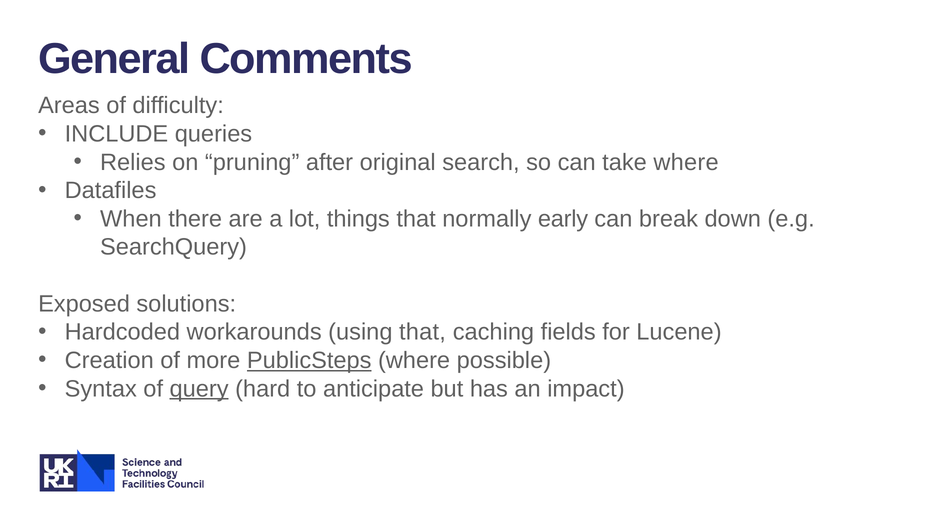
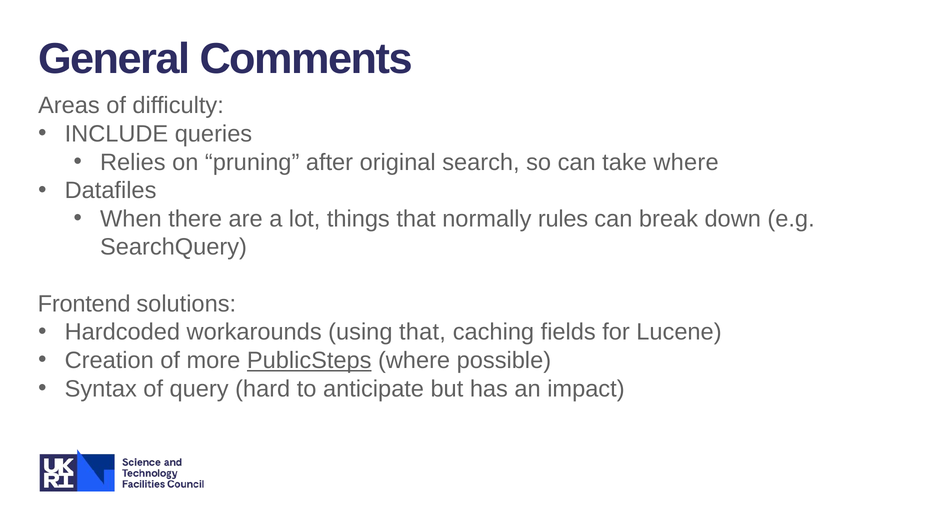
early: early -> rules
Exposed: Exposed -> Frontend
query underline: present -> none
